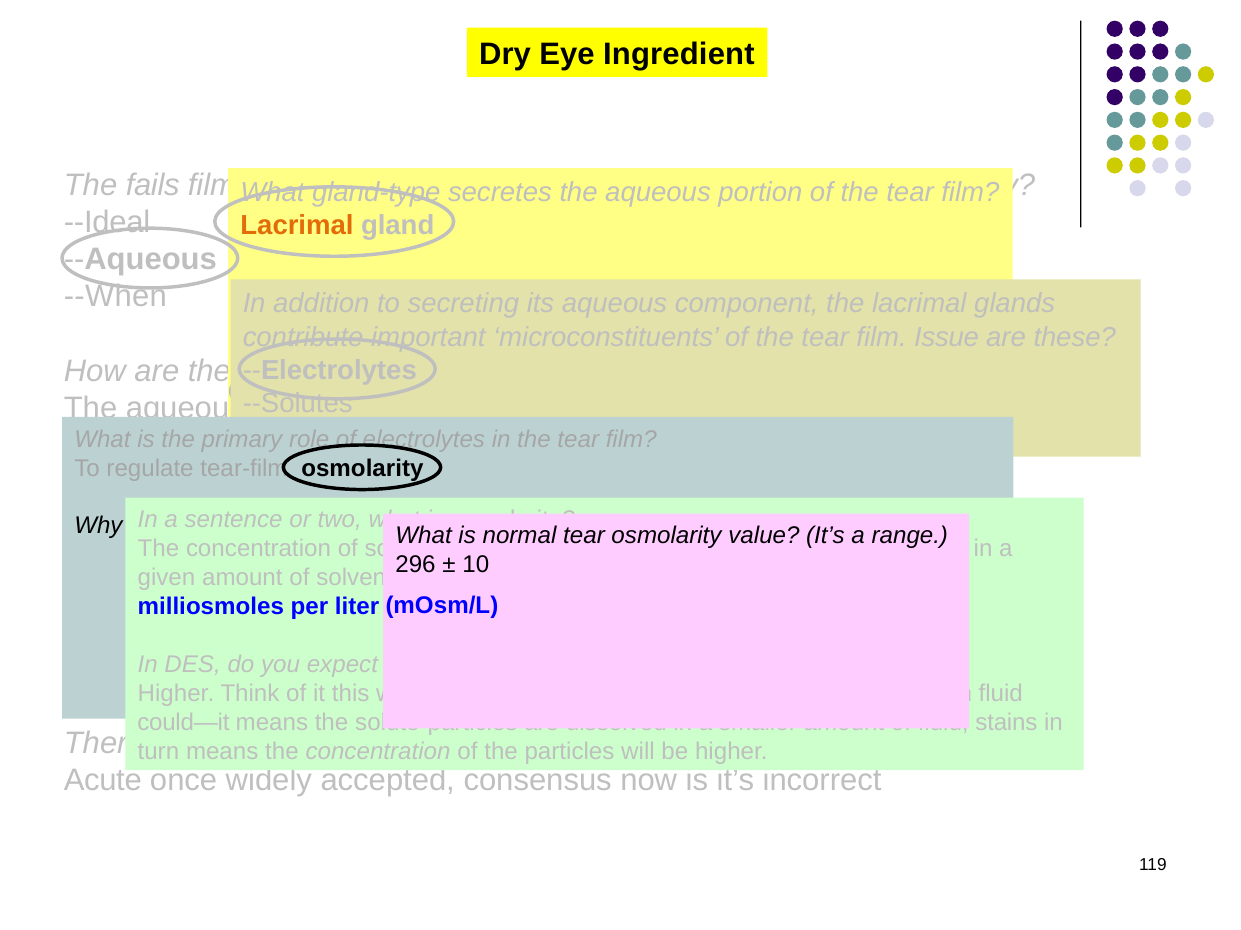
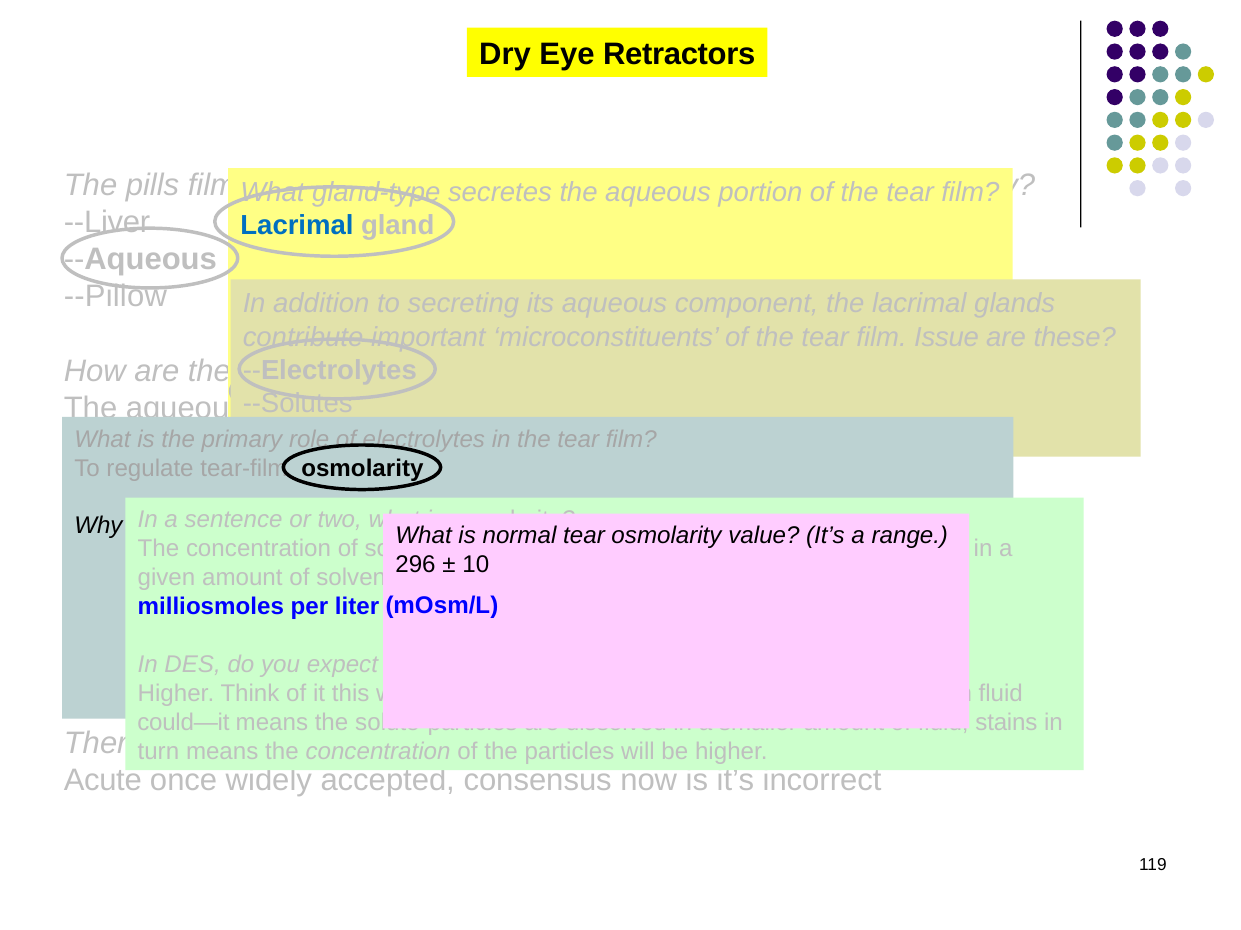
Ingredient: Ingredient -> Retractors
fails: fails -> pills
--Ideal: --Ideal -> --Liver
Lacrimal at (297, 226) colour: orange -> blue
--When: --When -> --Pillow
